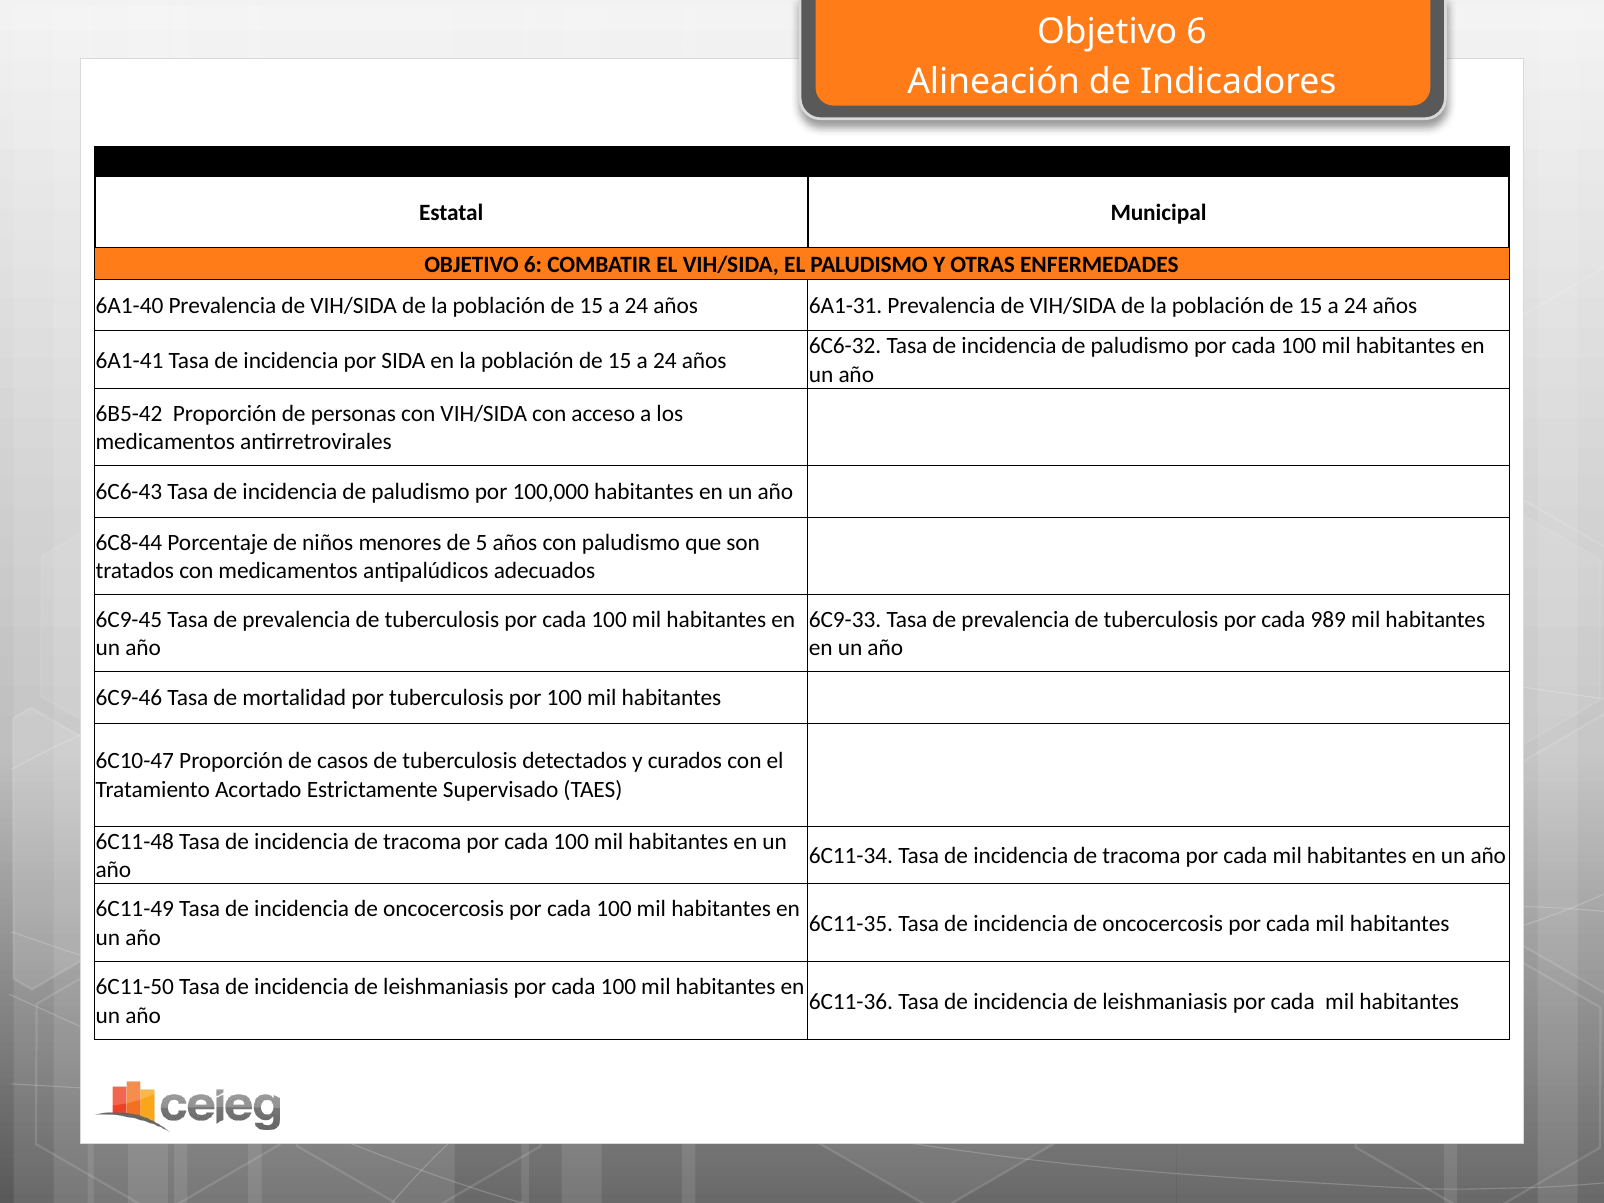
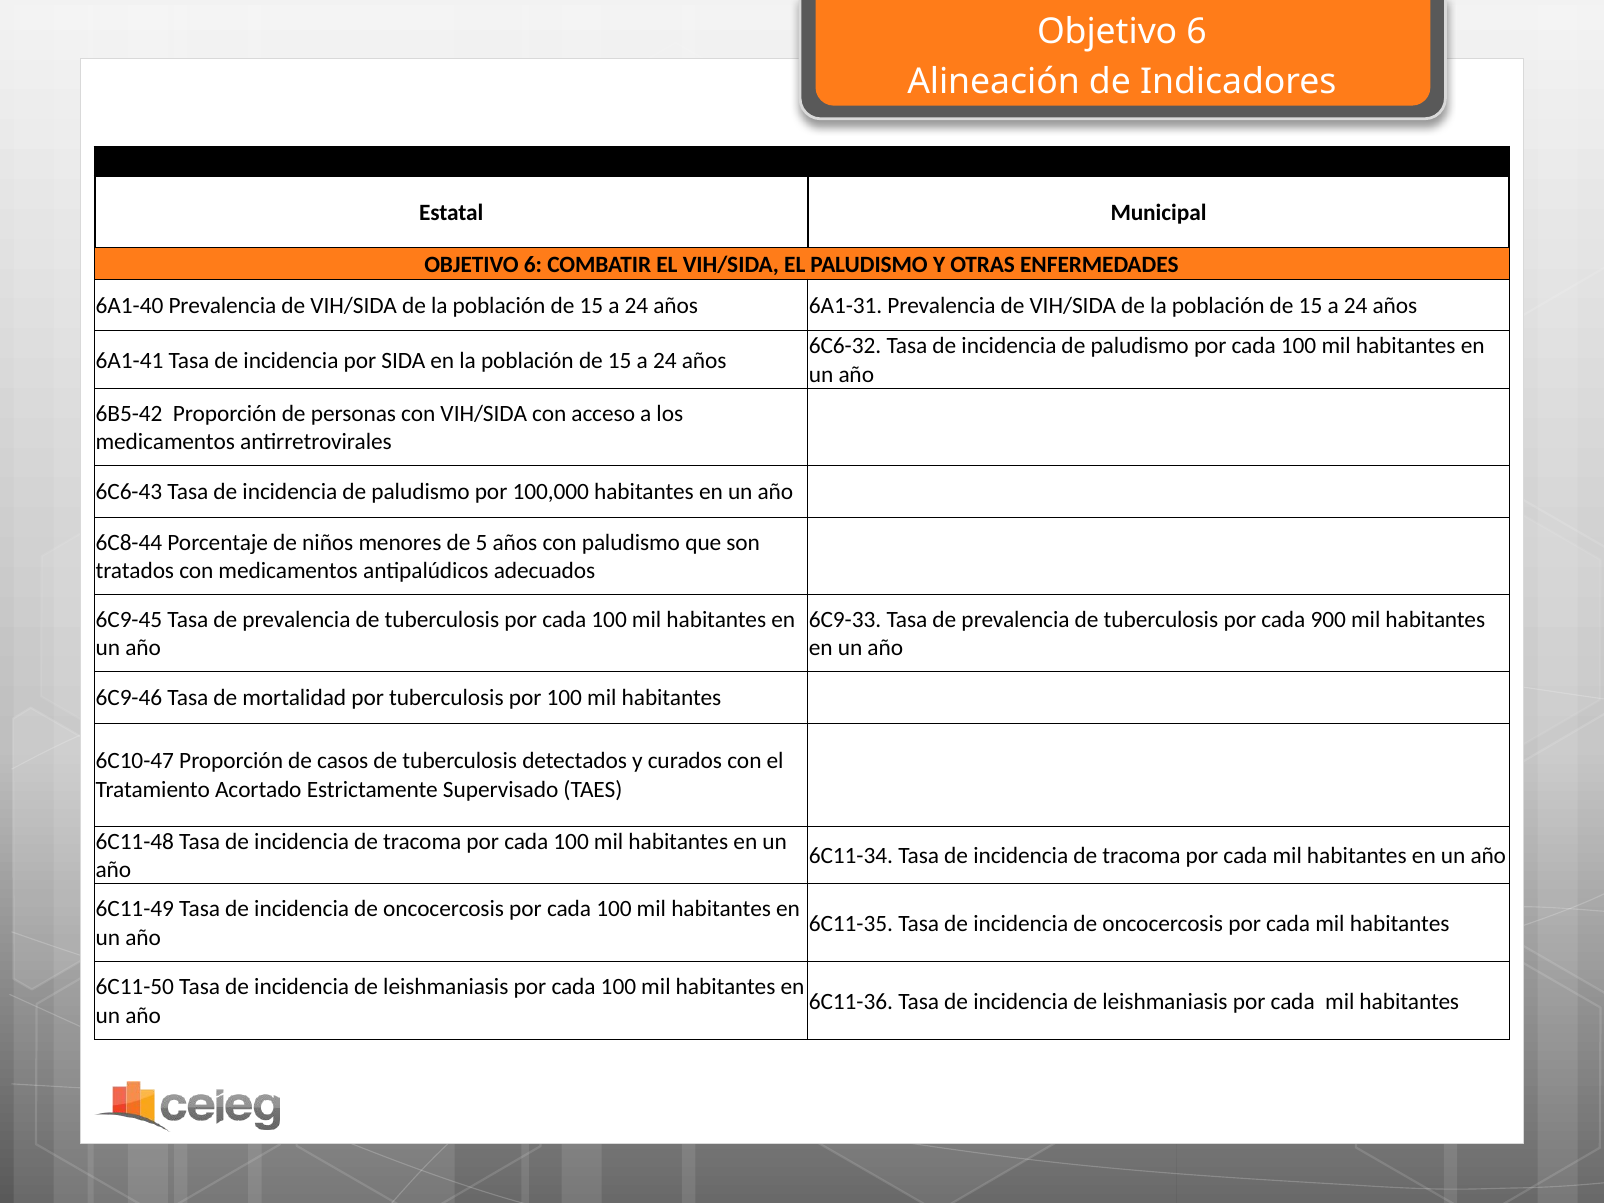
989: 989 -> 900
